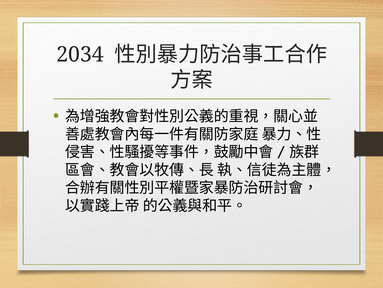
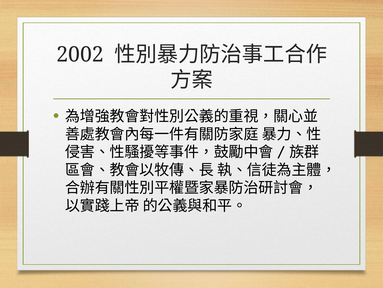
2034: 2034 -> 2002
